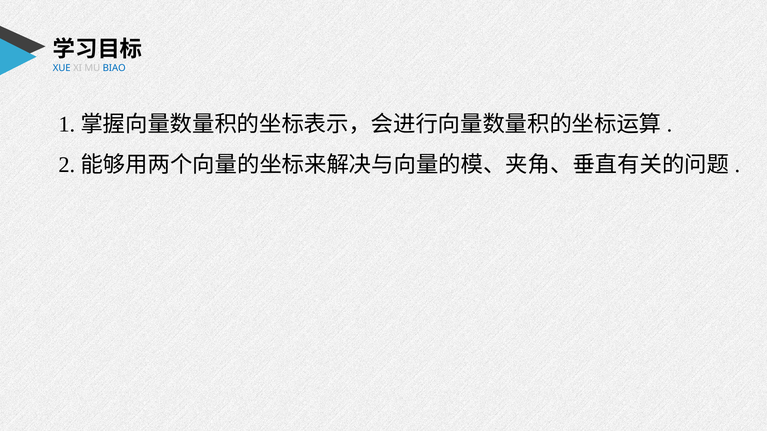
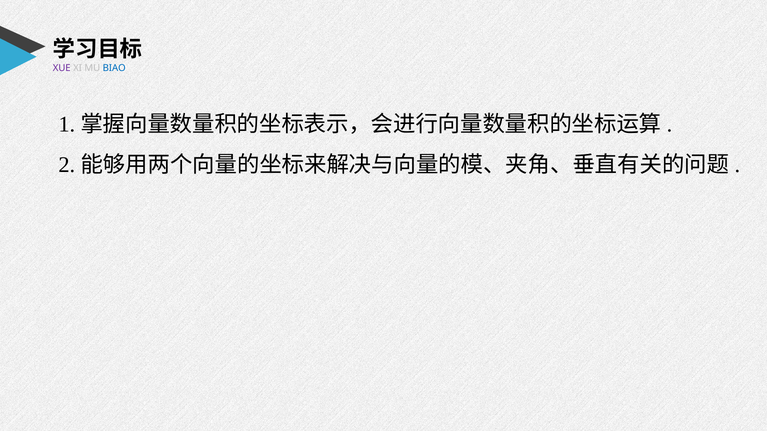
XUE colour: blue -> purple
